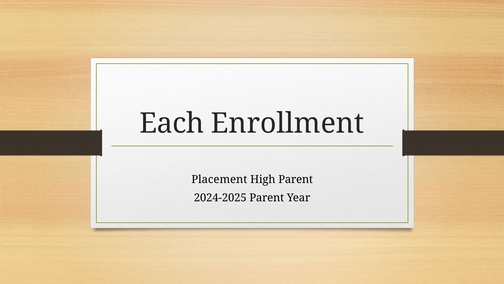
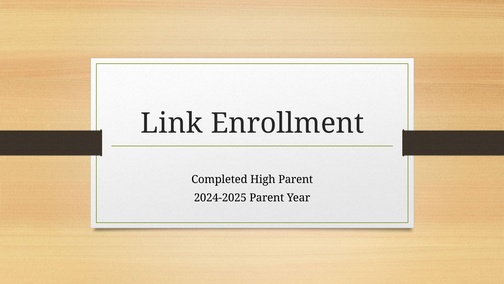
Each: Each -> Link
Placement: Placement -> Completed
